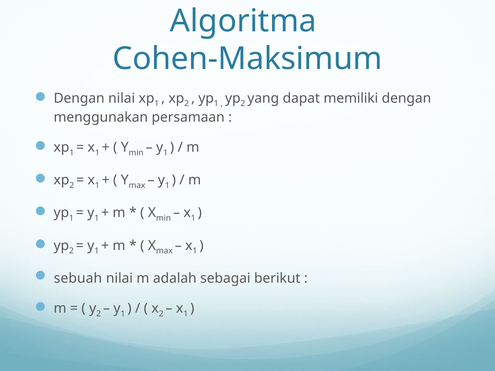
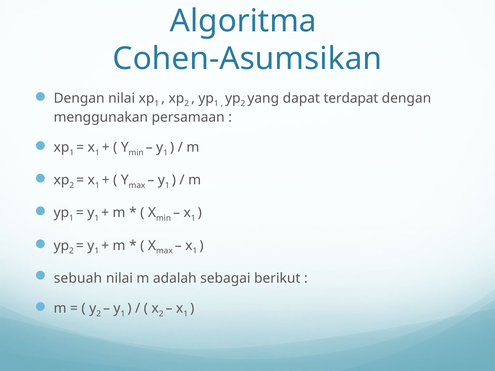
Cohen-Maksimum: Cohen-Maksimum -> Cohen-Asumsikan
memiliki: memiliki -> terdapat
